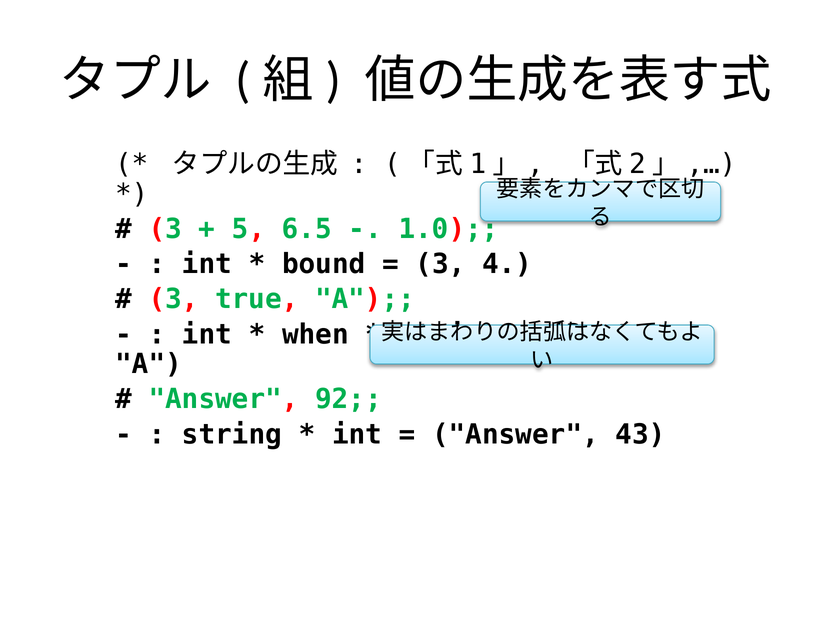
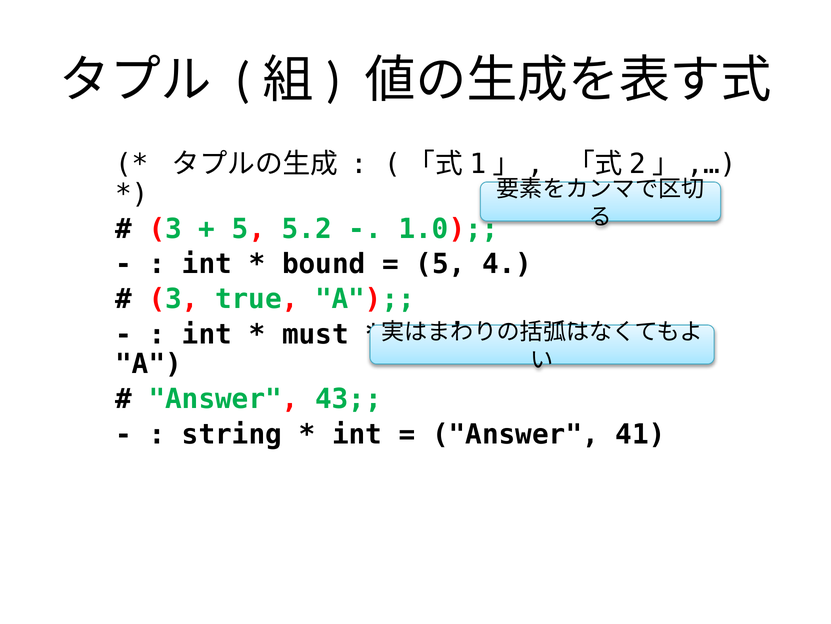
6.5: 6.5 -> 5.2
3 at (440, 264): 3 -> 5
when: when -> must
92: 92 -> 43
43: 43 -> 41
